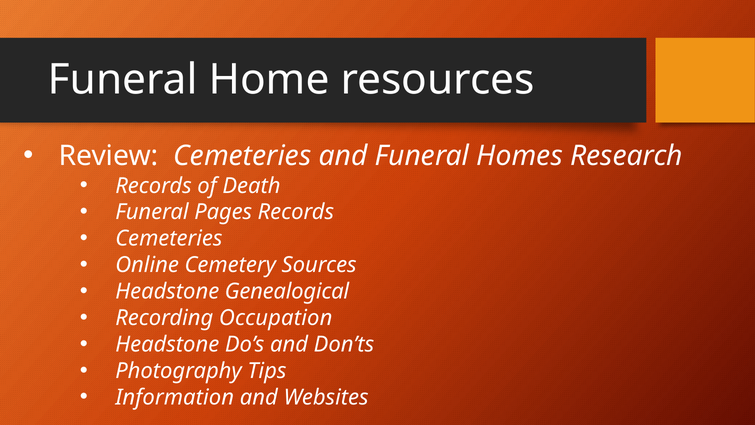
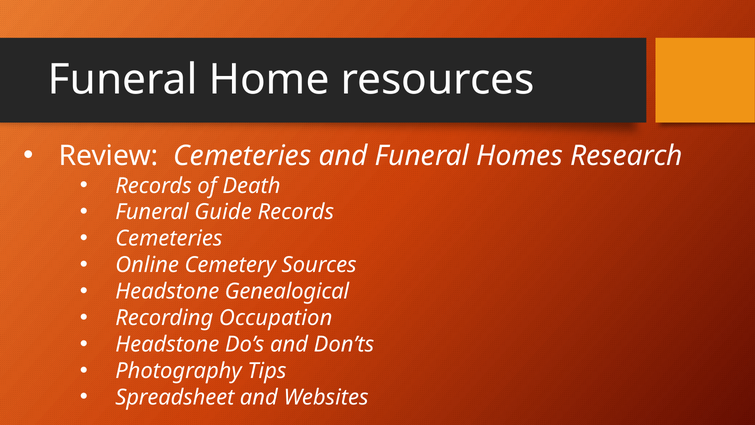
Pages: Pages -> Guide
Information: Information -> Spreadsheet
